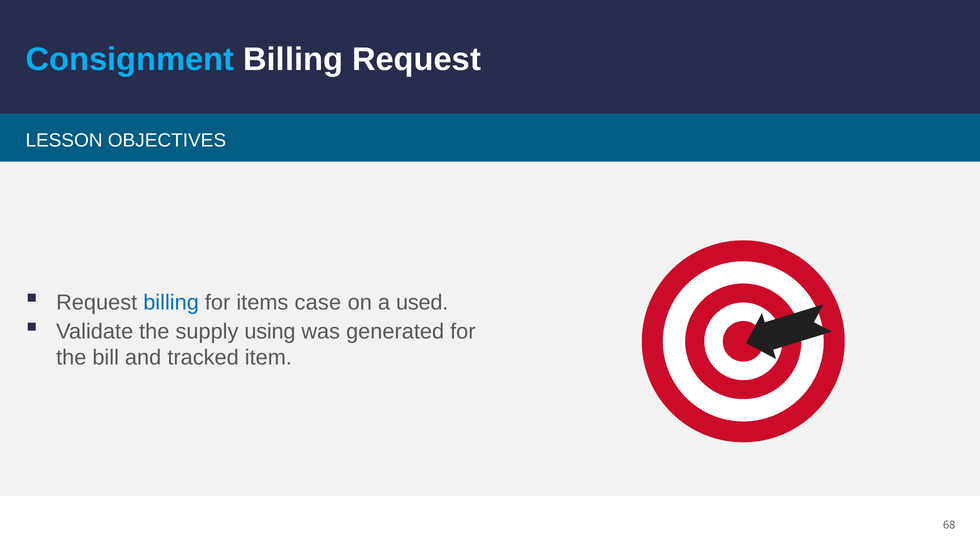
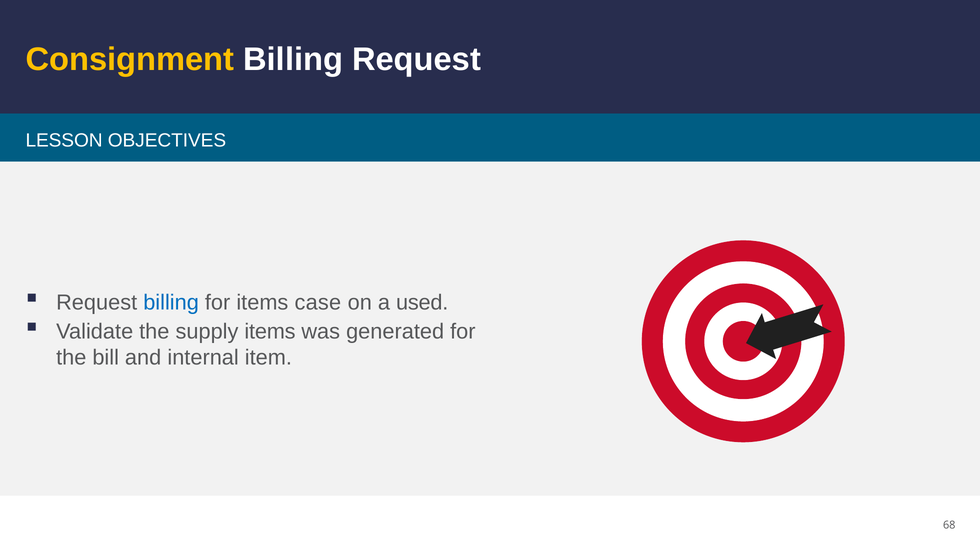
Consignment colour: light blue -> yellow
supply using: using -> items
tracked: tracked -> internal
